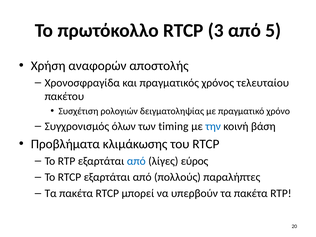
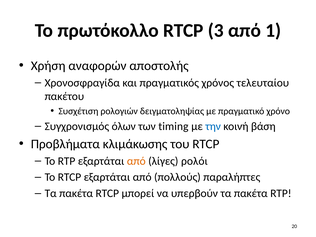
5: 5 -> 1
από at (136, 161) colour: blue -> orange
εύρος: εύρος -> ρολόι
